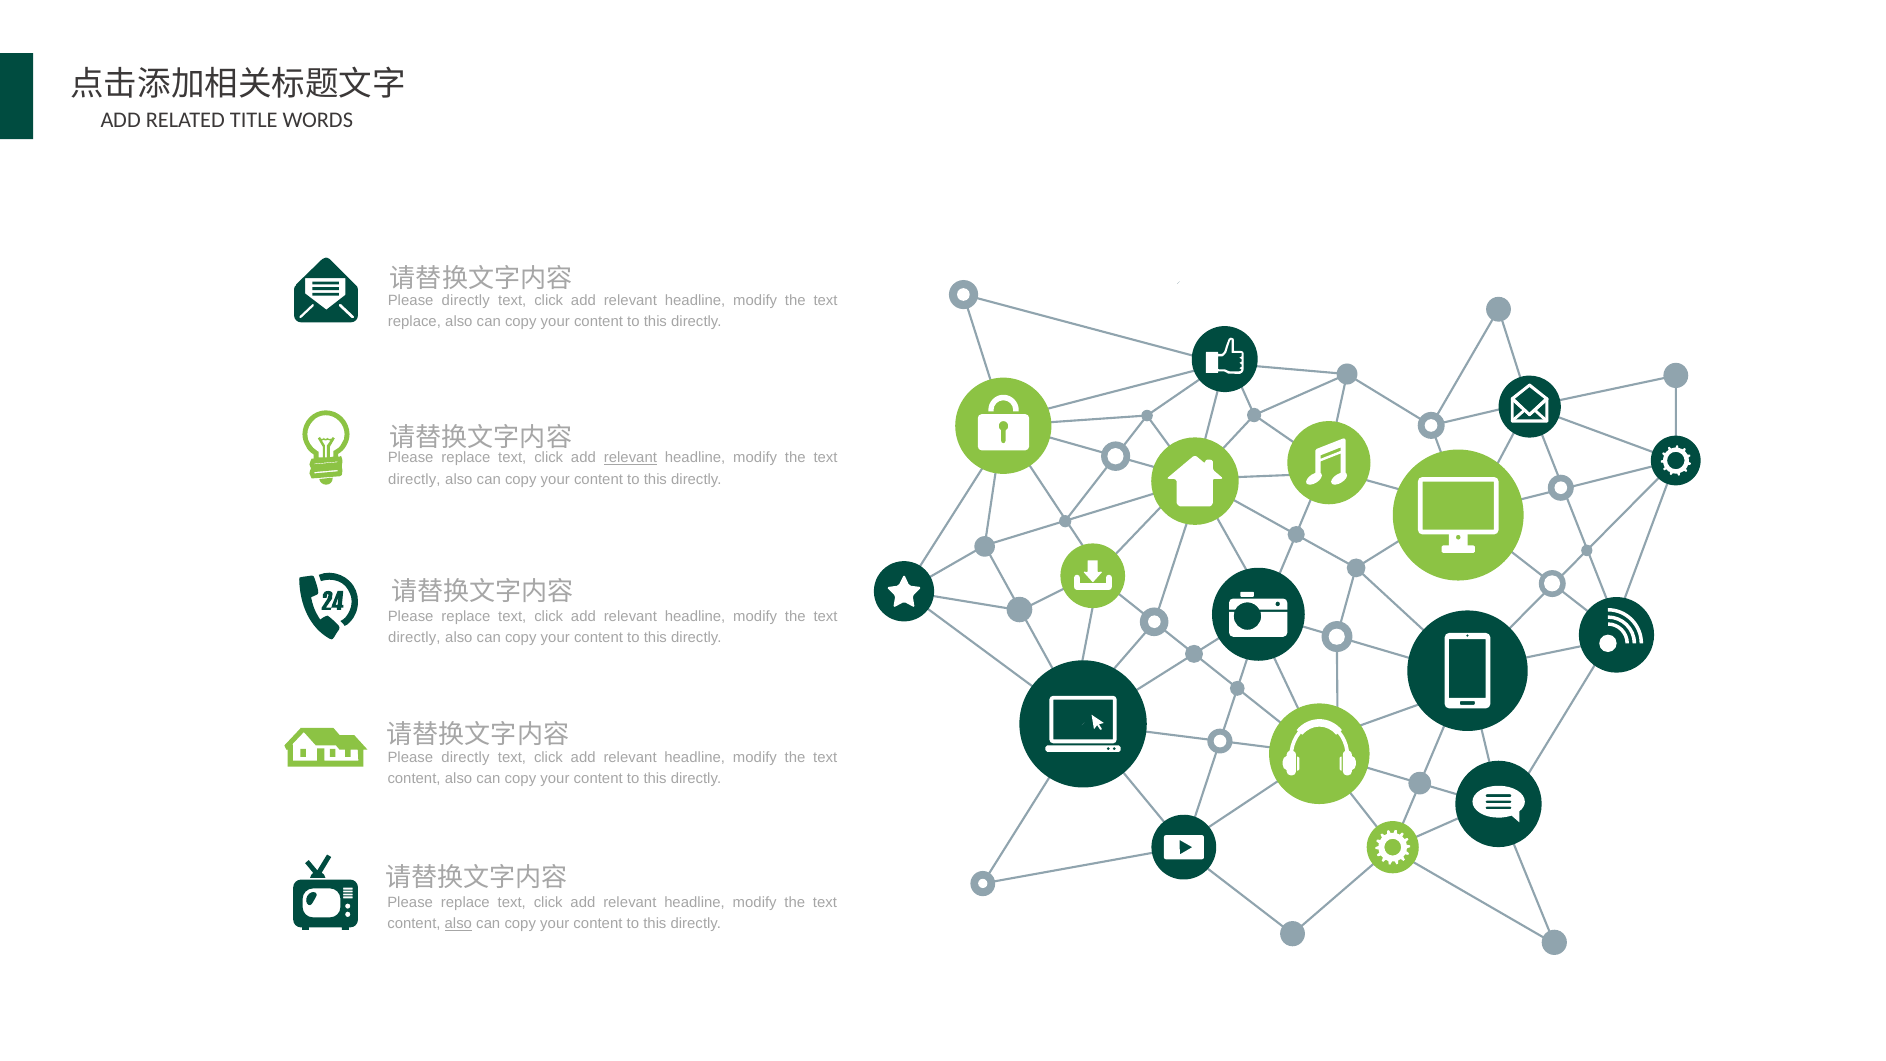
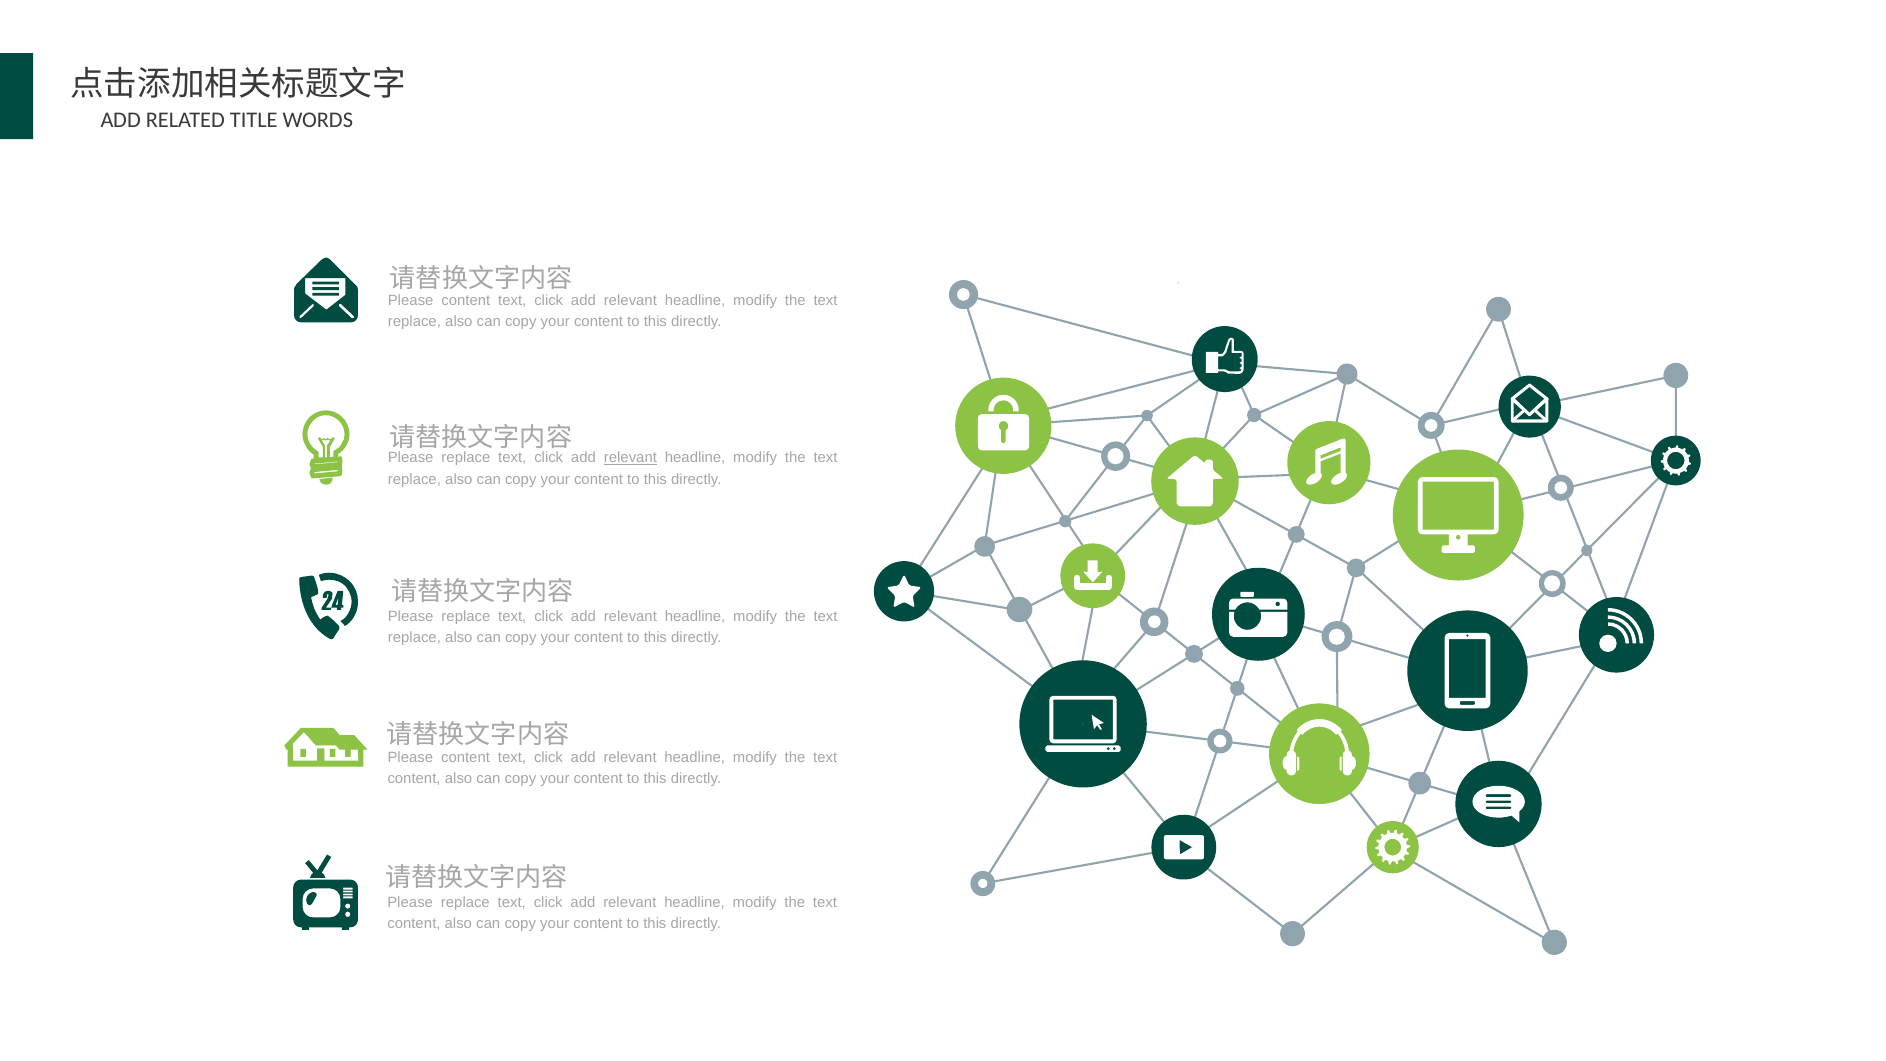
directly at (466, 300): directly -> content
directly at (414, 479): directly -> replace
directly at (414, 638): directly -> replace
directly at (465, 757): directly -> content
also at (458, 924) underline: present -> none
